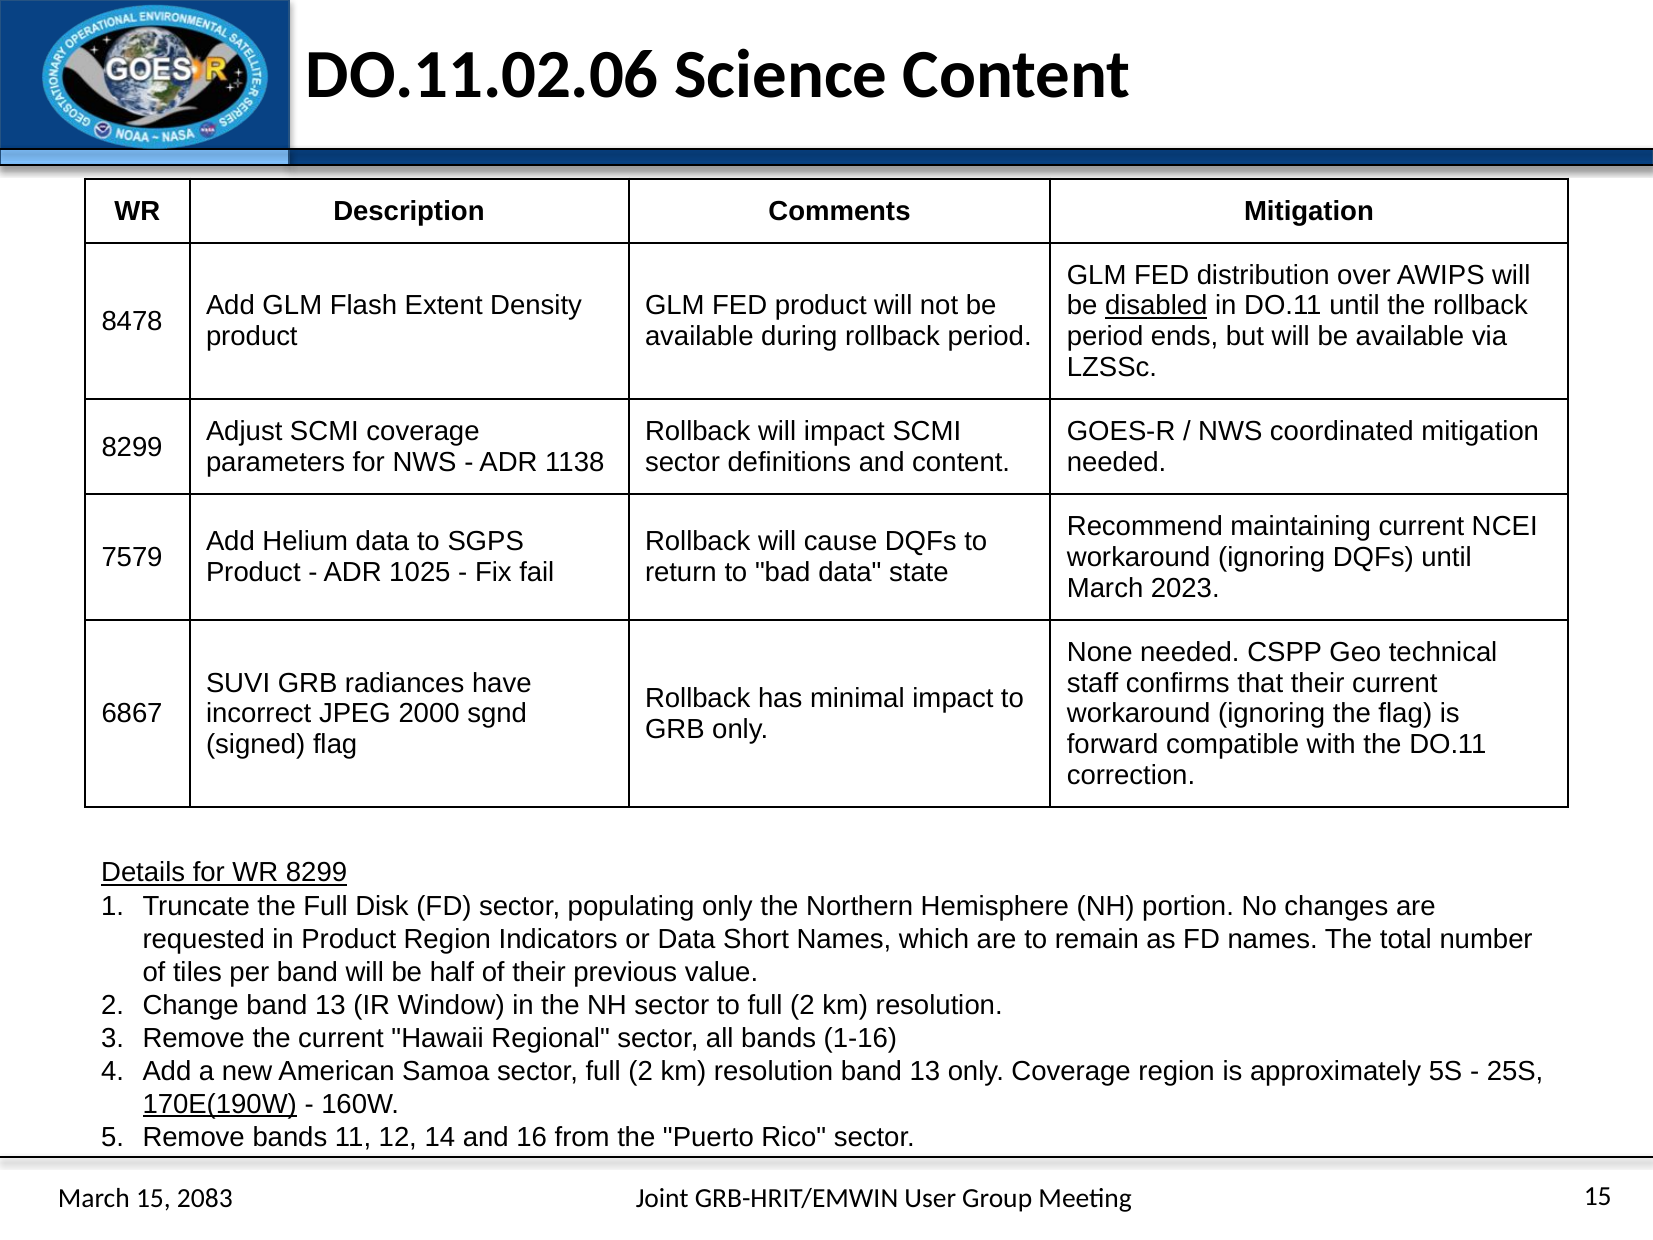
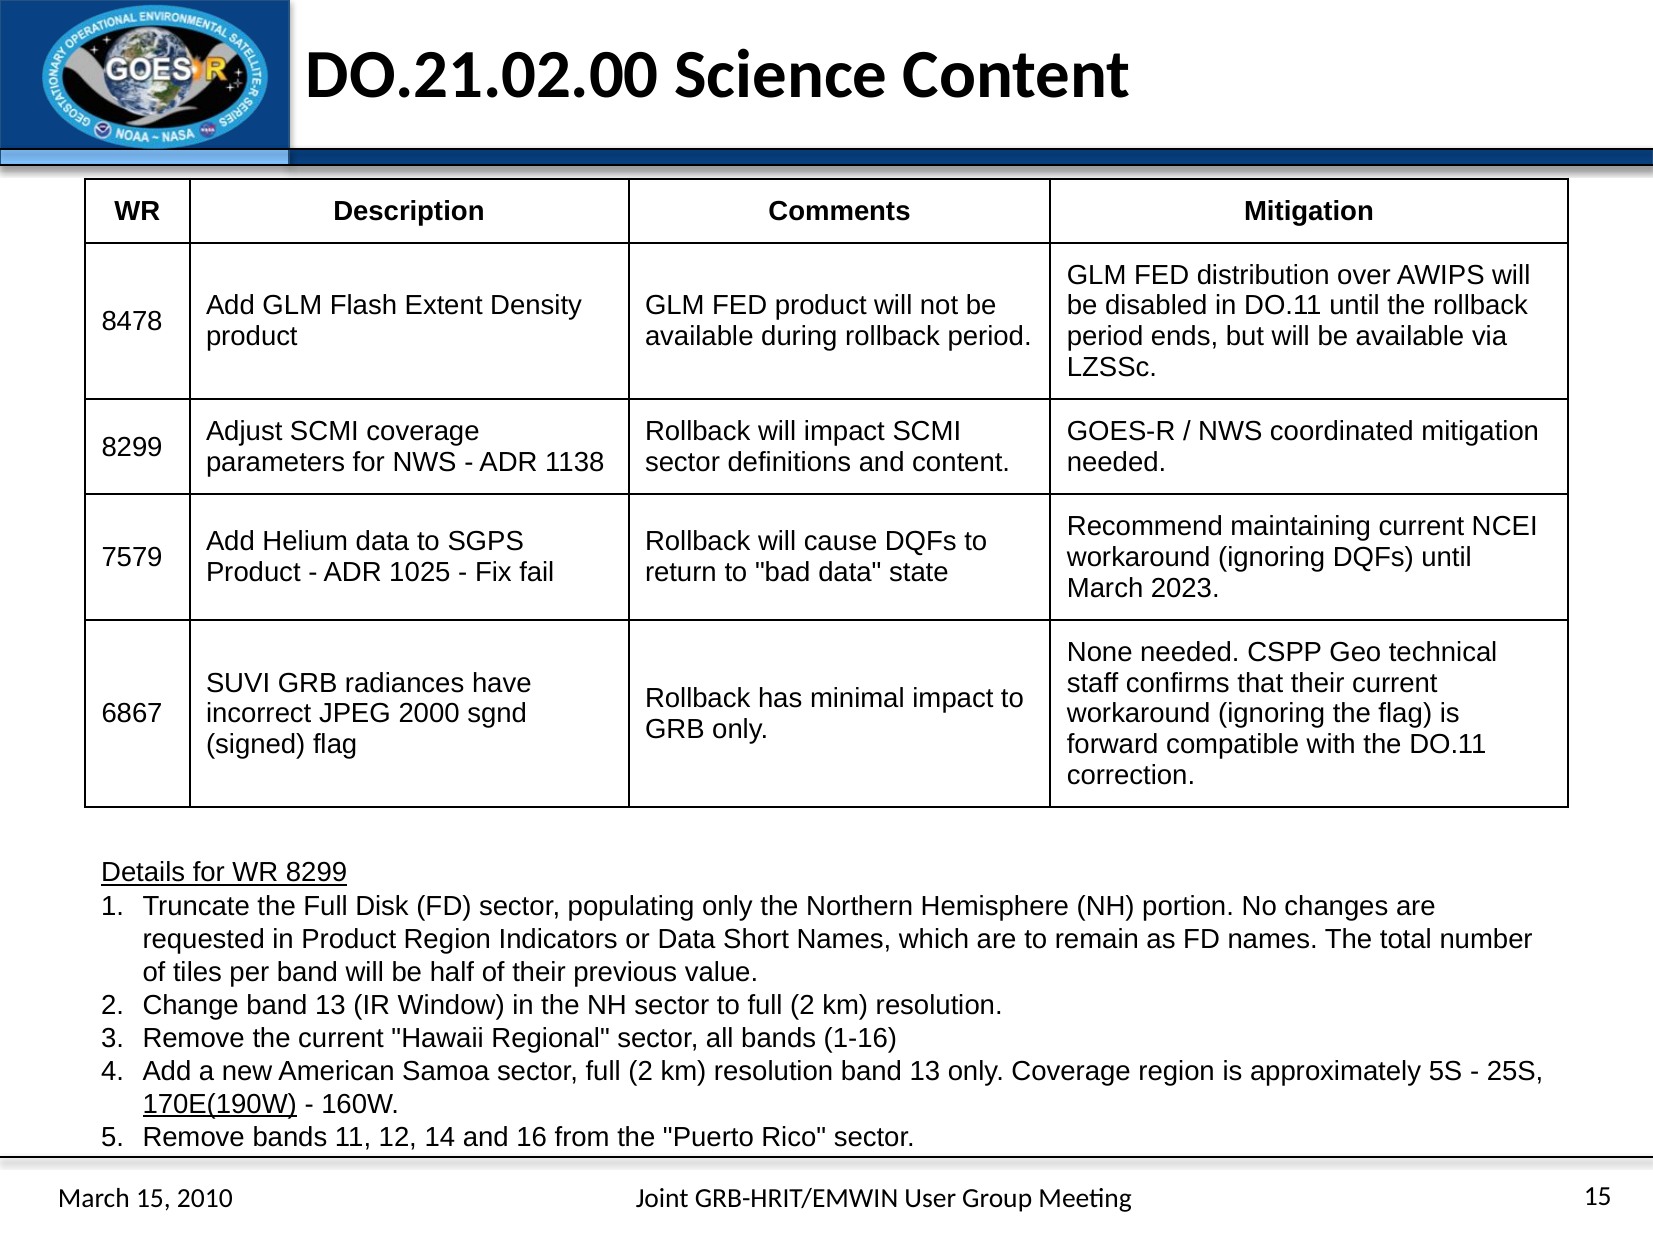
DO.11.02.06: DO.11.02.06 -> DO.21.02.00
disabled underline: present -> none
2083: 2083 -> 2010
